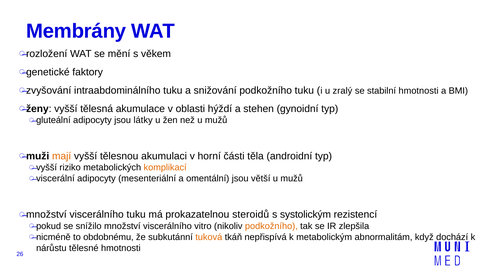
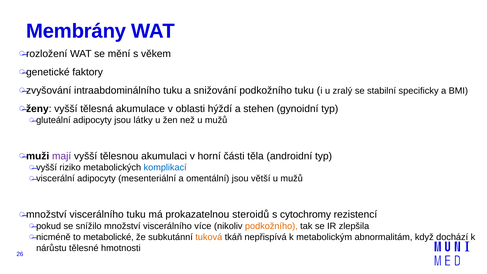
stabilní hmotnosti: hmotnosti -> specificky
mají colour: orange -> purple
komplikací colour: orange -> blue
systolickým: systolickým -> cytochromy
vitro: vitro -> více
obdobnému: obdobnému -> metabolické
